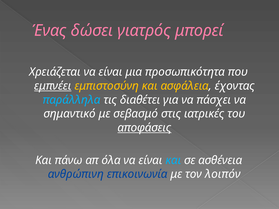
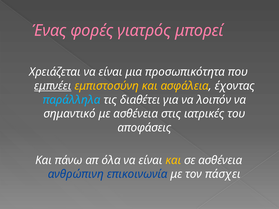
δώσει: δώσει -> φορές
πάσχει: πάσχει -> λοιπόν
με σεβασμό: σεβασμό -> ασθένεια
αποφάσεις underline: present -> none
και at (173, 160) colour: light blue -> yellow
λοιπόν: λοιπόν -> πάσχει
